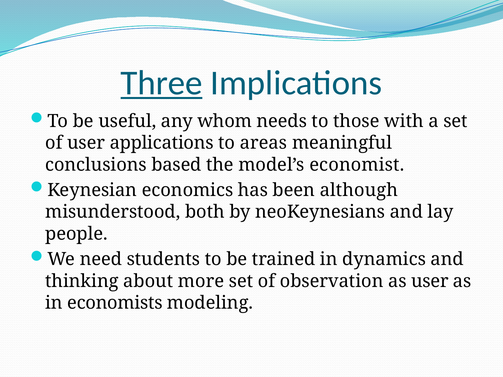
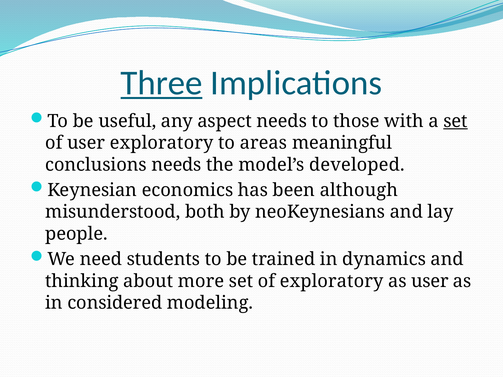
whom: whom -> aspect
set at (456, 121) underline: none -> present
user applications: applications -> exploratory
conclusions based: based -> needs
economist: economist -> developed
of observation: observation -> exploratory
economists: economists -> considered
